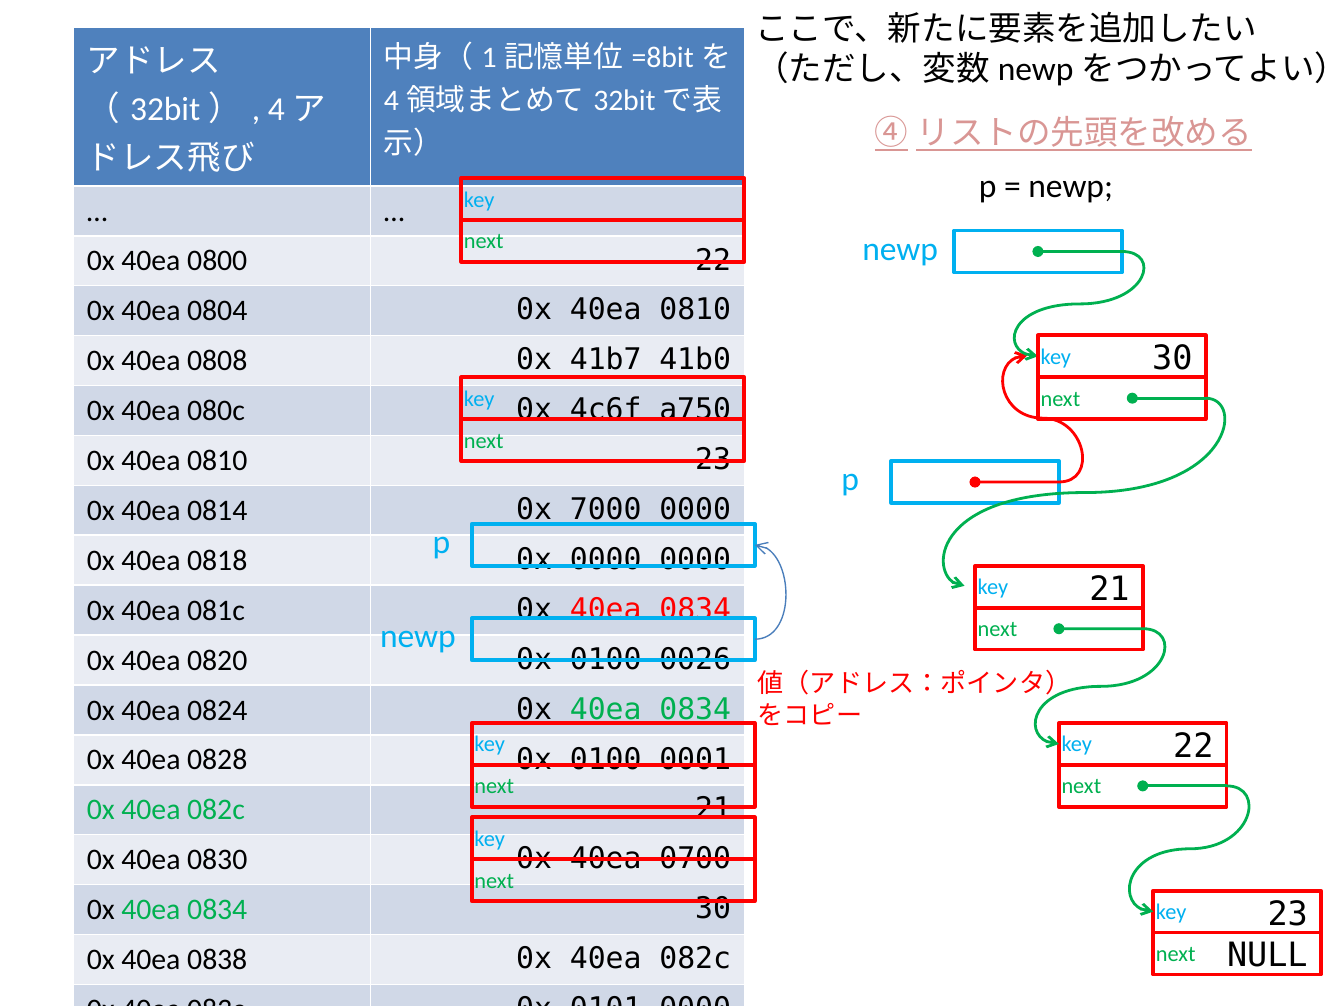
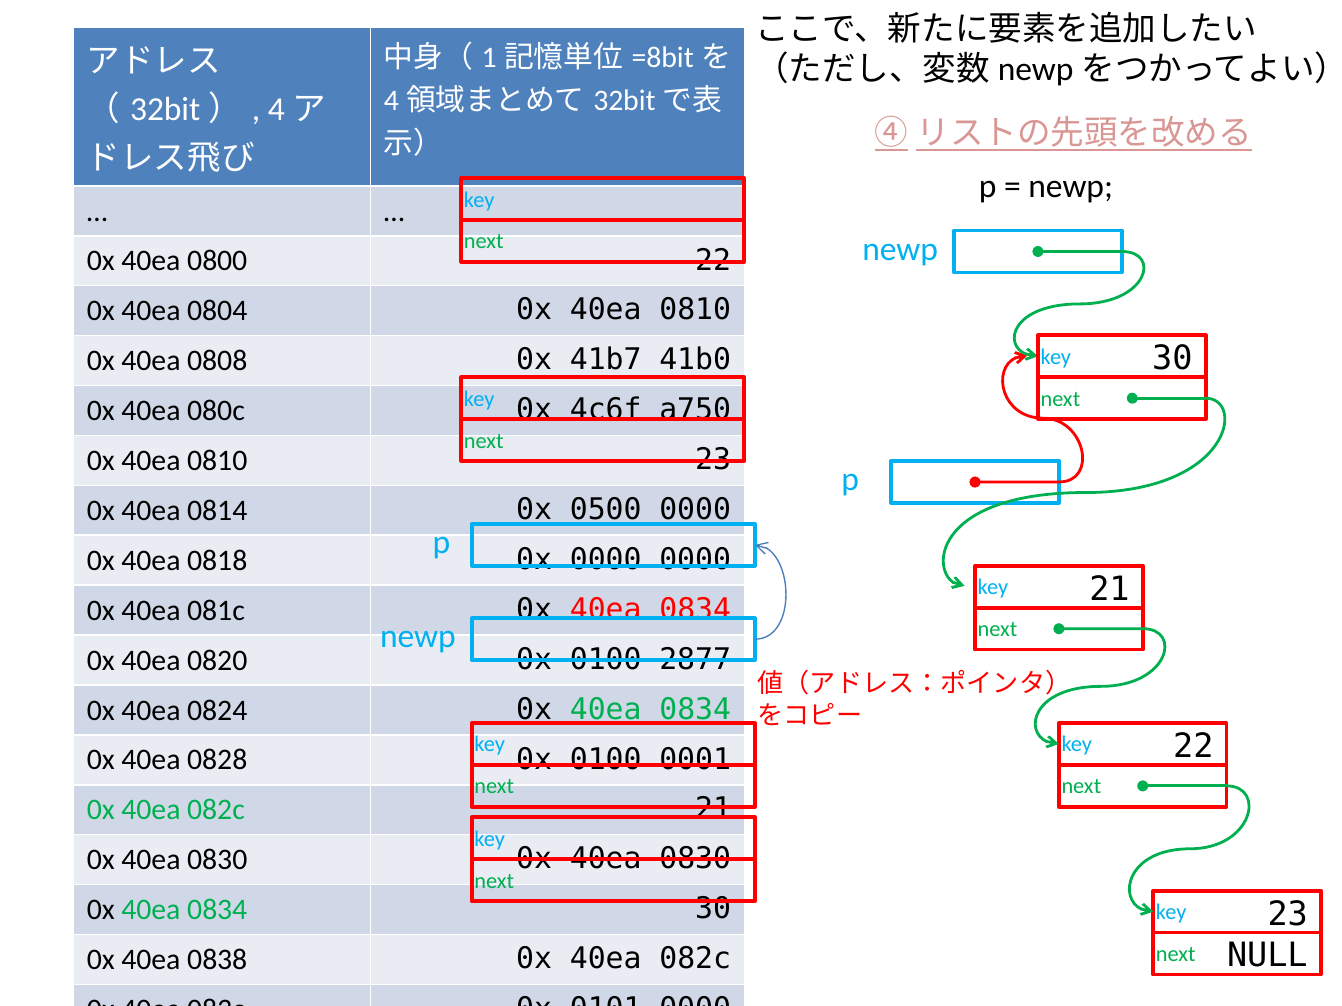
7000: 7000 -> 0500
0026: 0026 -> 2877
0830 0x 40ea 0700: 0700 -> 0830
